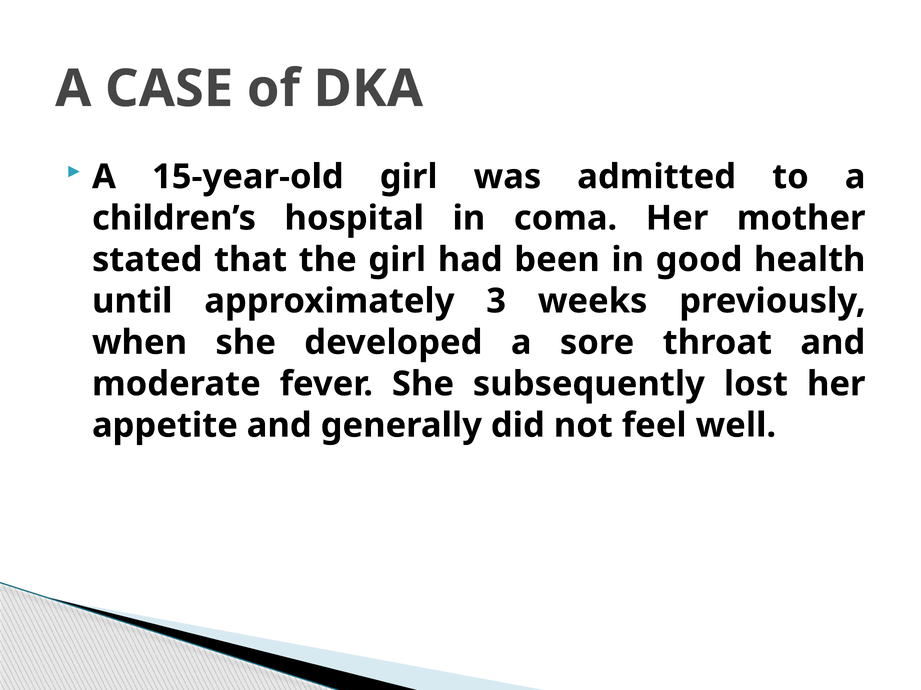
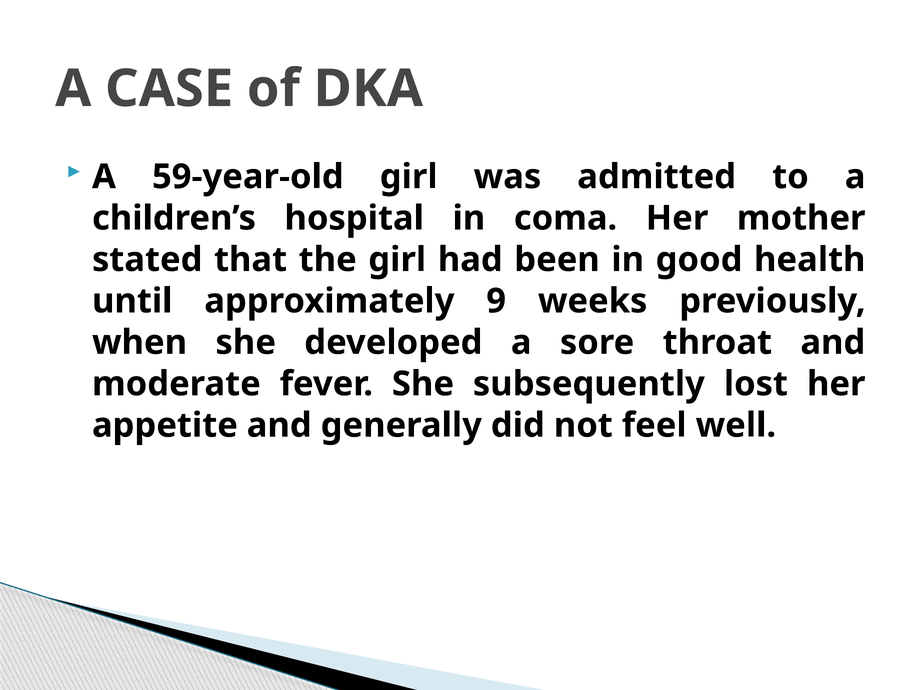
15-year-old: 15-year-old -> 59-year-old
3: 3 -> 9
